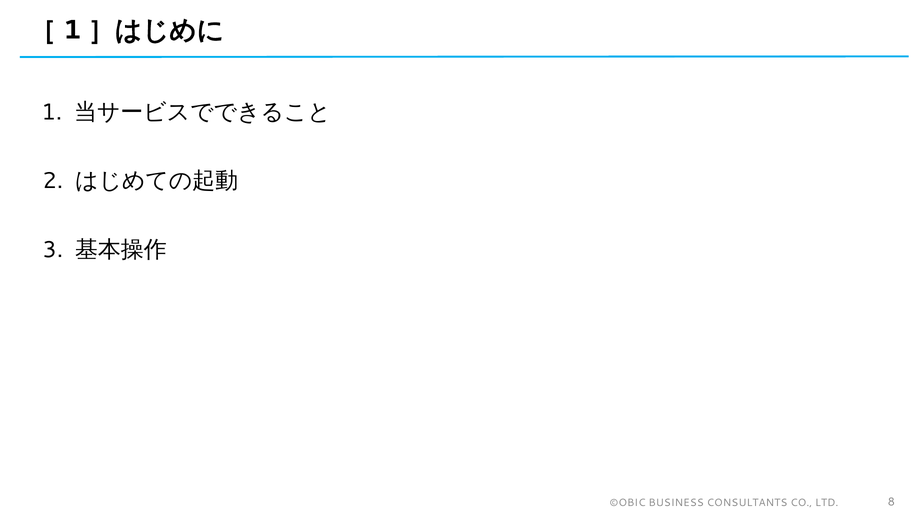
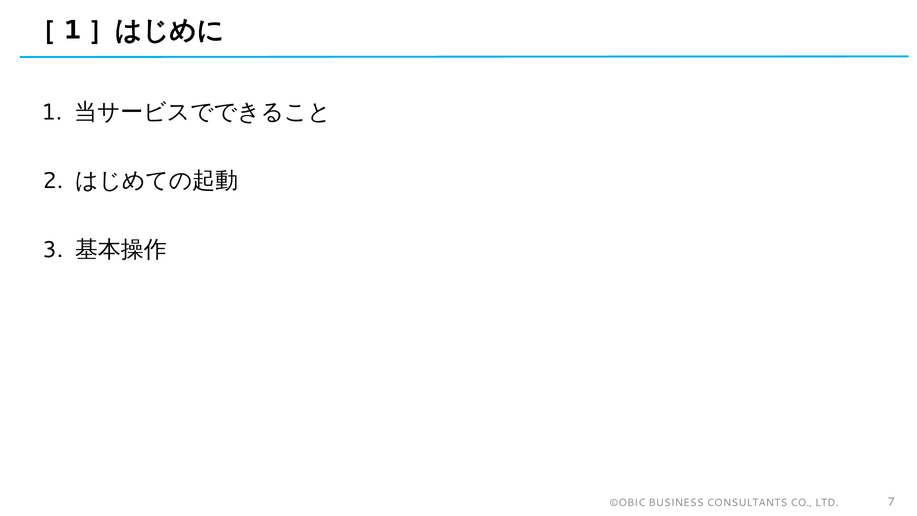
8: 8 -> 7
